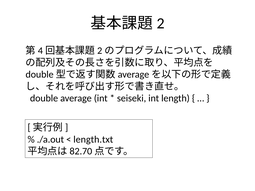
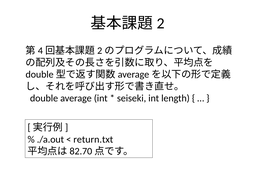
length.txt: length.txt -> return.txt
